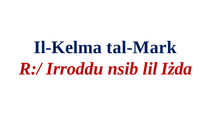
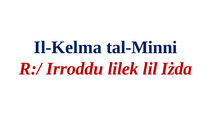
tal-Mark: tal-Mark -> tal-Minni
nsib: nsib -> lilek
